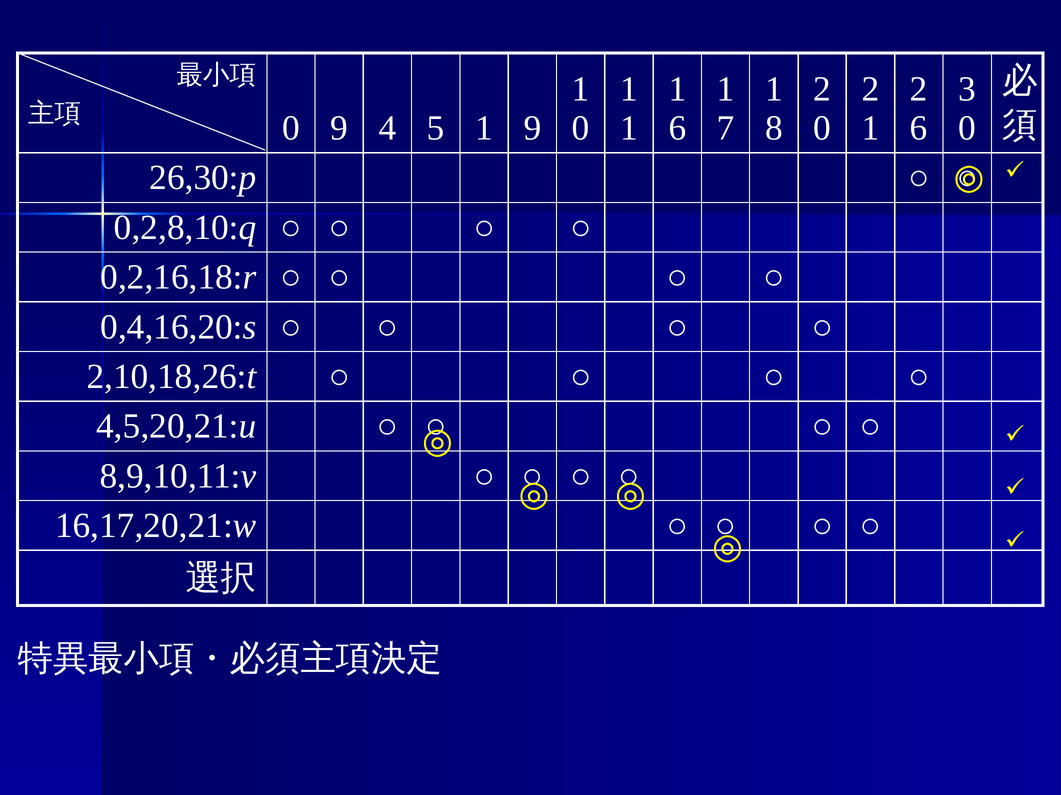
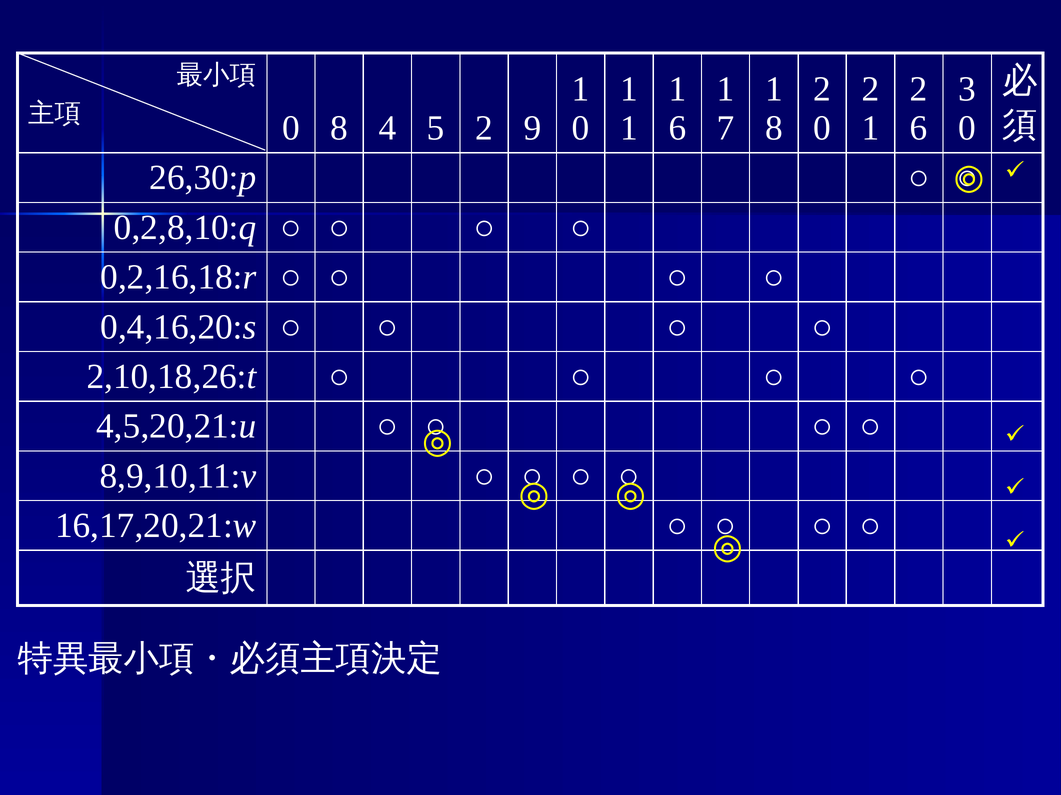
0 9: 9 -> 8
5 1: 1 -> 2
